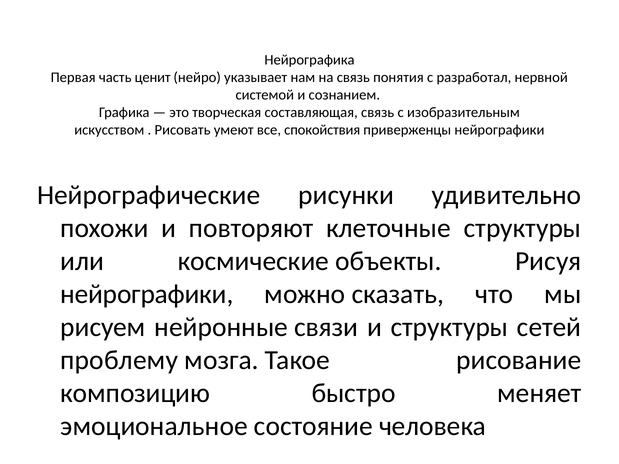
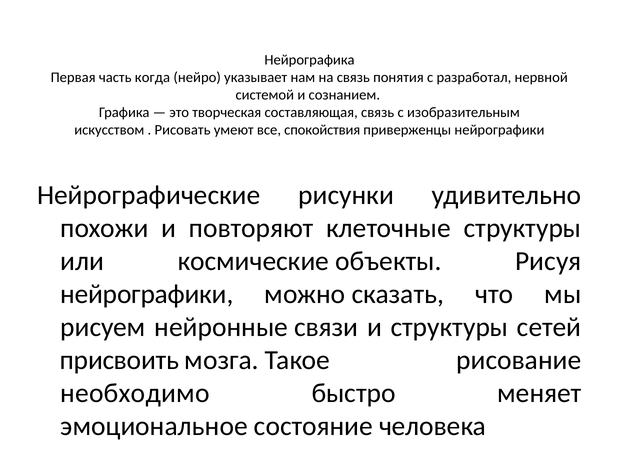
ценит: ценит -> когда
проблему: проблему -> присвоить
композицию: композицию -> необходимо
